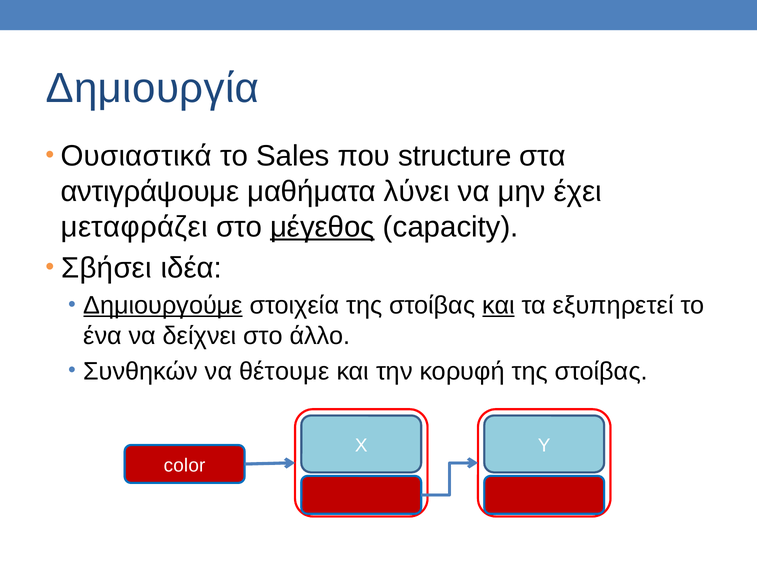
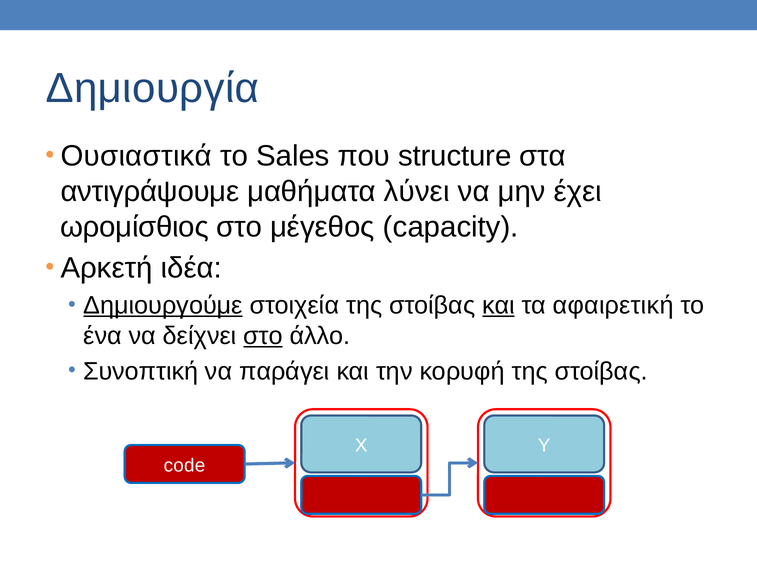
μεταφράζει: μεταφράζει -> ωρομίσθιος
μέγεθος underline: present -> none
Σβήσει: Σβήσει -> Αρκετή
εξυπηρετεί: εξυπηρετεί -> αφαιρετική
στο at (263, 336) underline: none -> present
Συνθηκών: Συνθηκών -> Συνοπτική
θέτουμε: θέτουμε -> παράγει
color: color -> code
